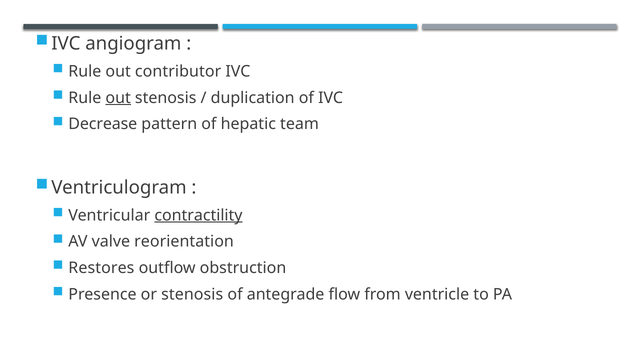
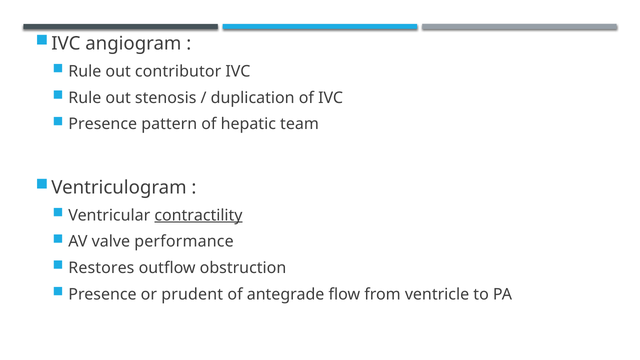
out at (118, 98) underline: present -> none
Decrease at (103, 124): Decrease -> Presence
reorientation: reorientation -> performance
or stenosis: stenosis -> prudent
